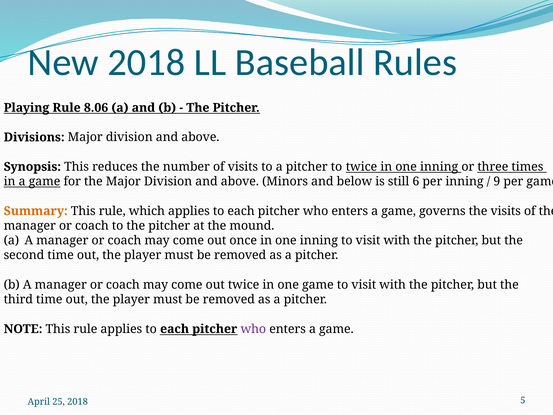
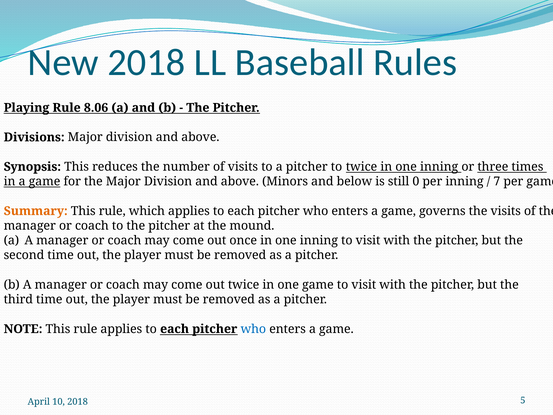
6: 6 -> 0
9: 9 -> 7
who at (253, 329) colour: purple -> blue
25: 25 -> 10
